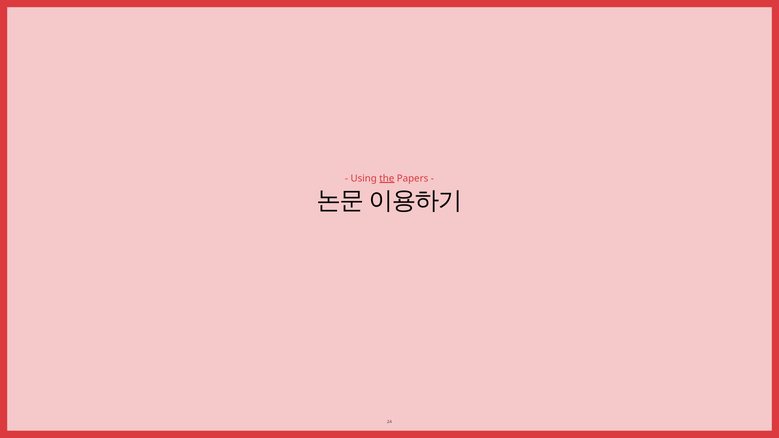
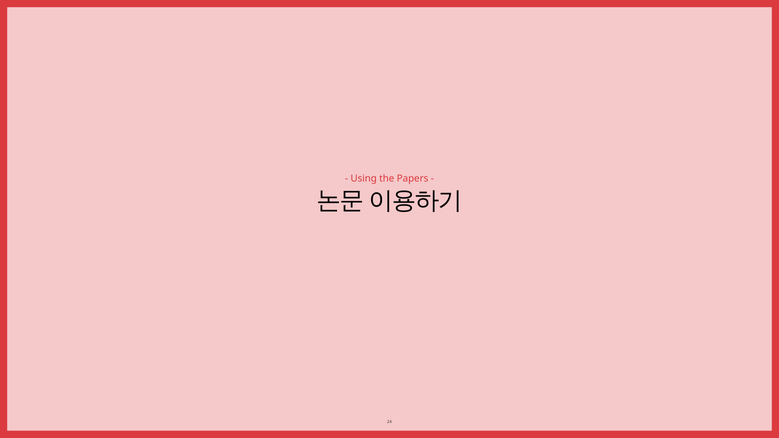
the underline: present -> none
